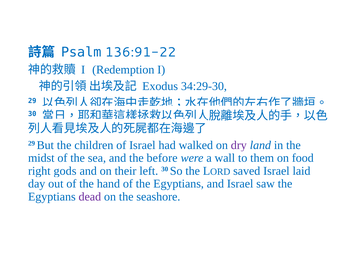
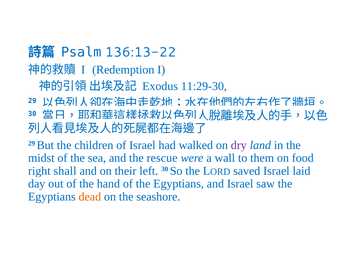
136:91-22: 136:91-22 -> 136:13-22
34:29-30: 34:29-30 -> 11:29-30
before: before -> rescue
gods: gods -> shall
dead colour: purple -> orange
